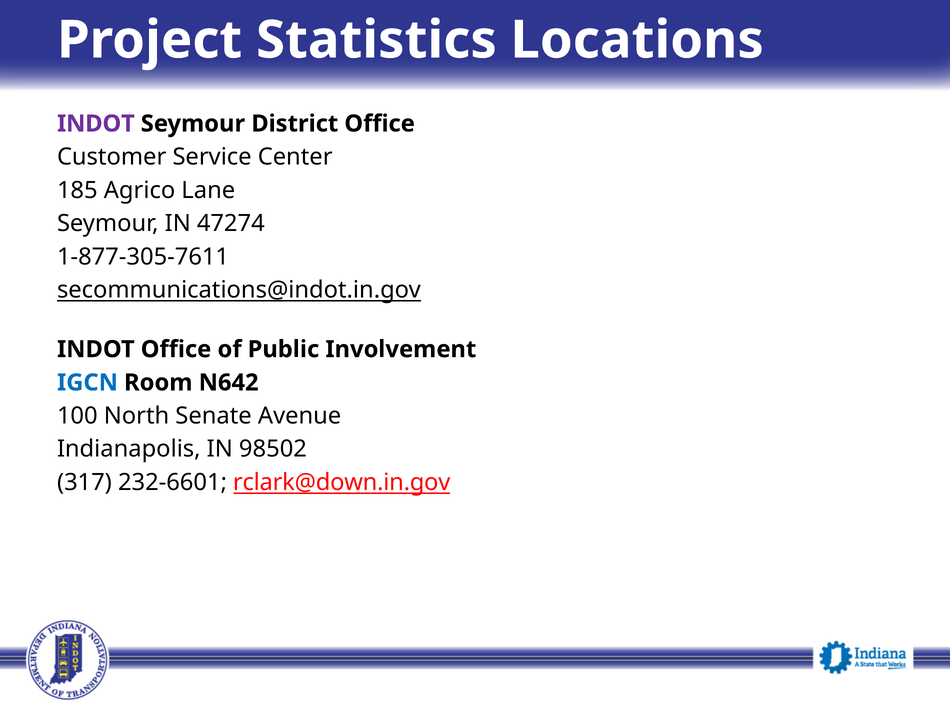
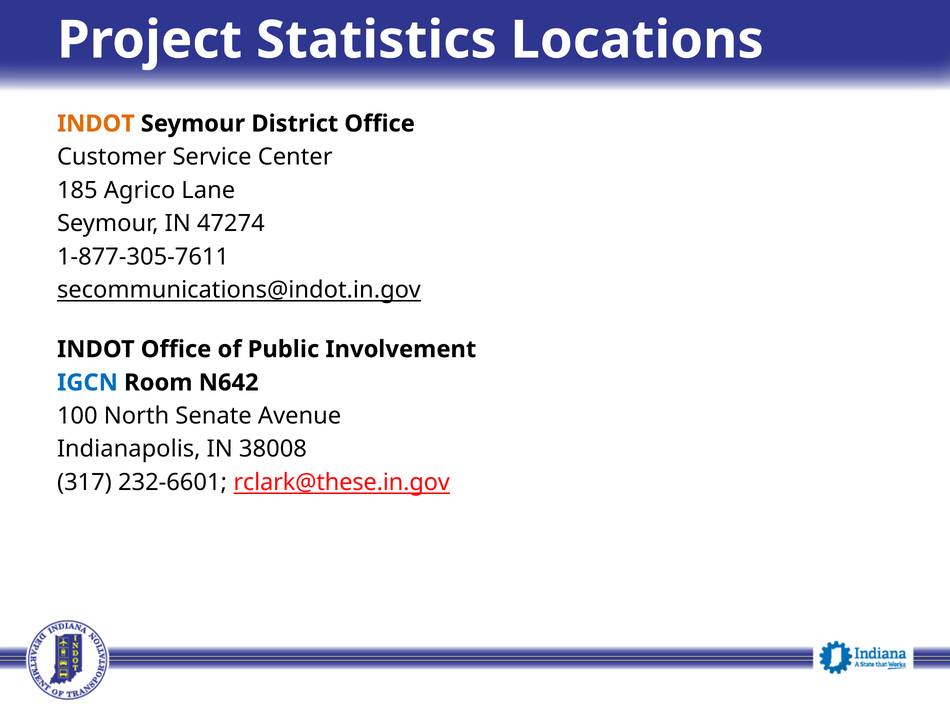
INDOT at (96, 124) colour: purple -> orange
98502: 98502 -> 38008
rclark@down.in.gov: rclark@down.in.gov -> rclark@these.in.gov
